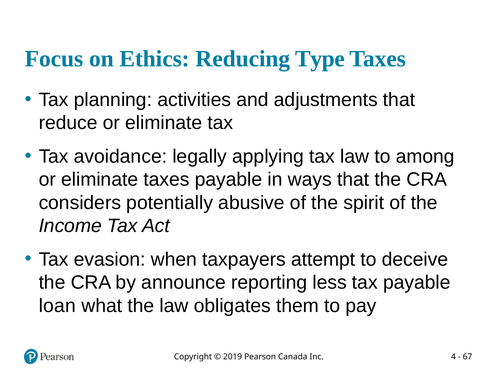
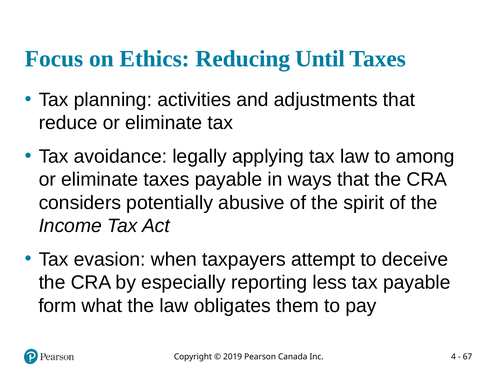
Type: Type -> Until
announce: announce -> especially
loan: loan -> form
